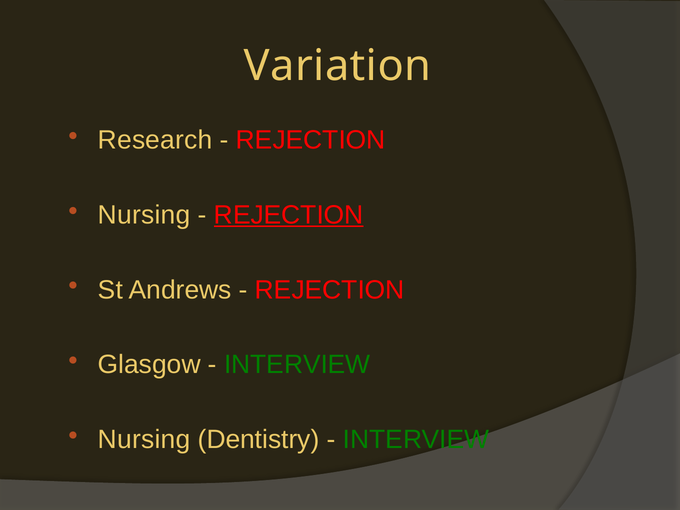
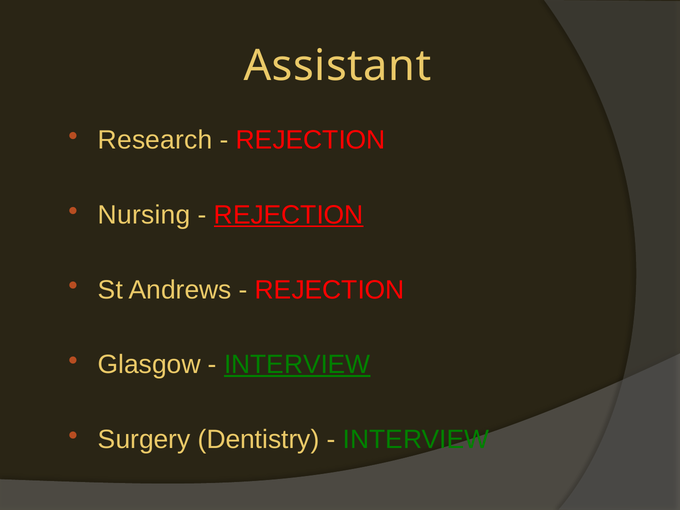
Variation: Variation -> Assistant
INTERVIEW at (297, 365) underline: none -> present
Nursing at (144, 439): Nursing -> Surgery
